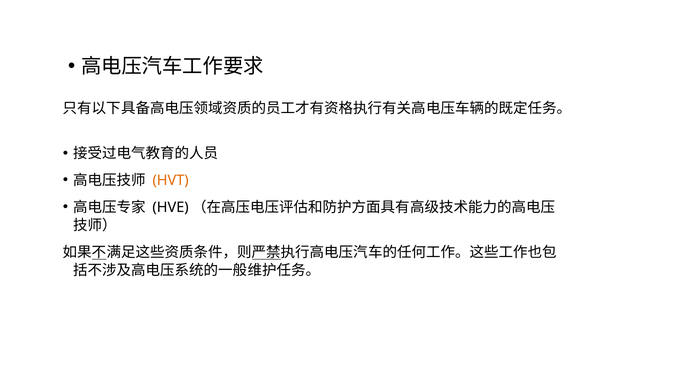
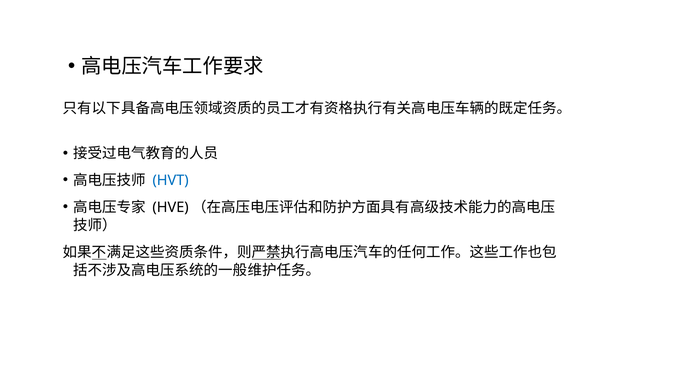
HVT colour: orange -> blue
